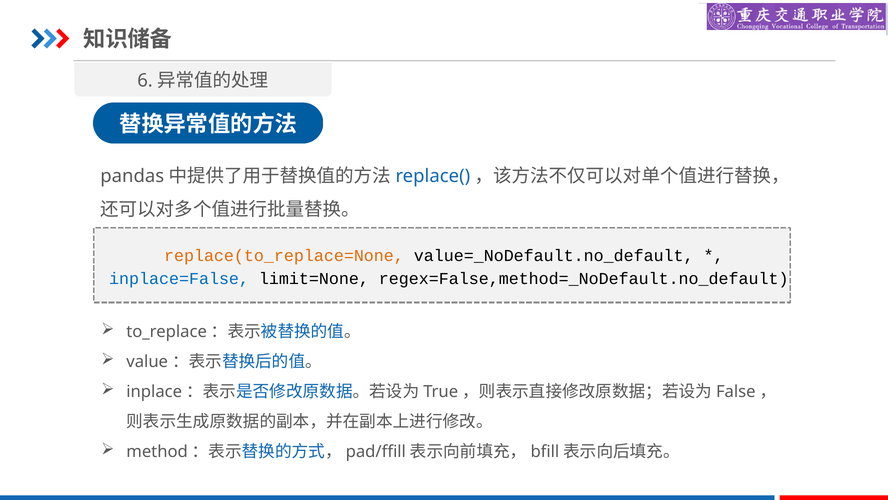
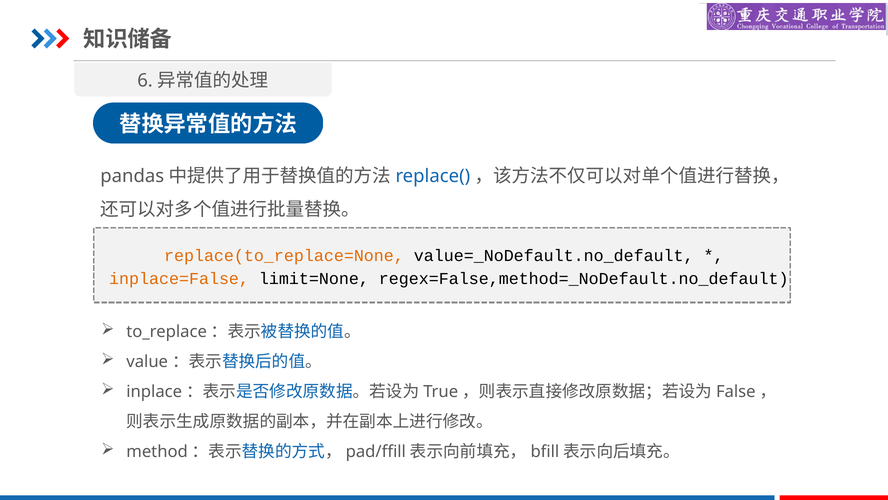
inplace=False colour: blue -> orange
